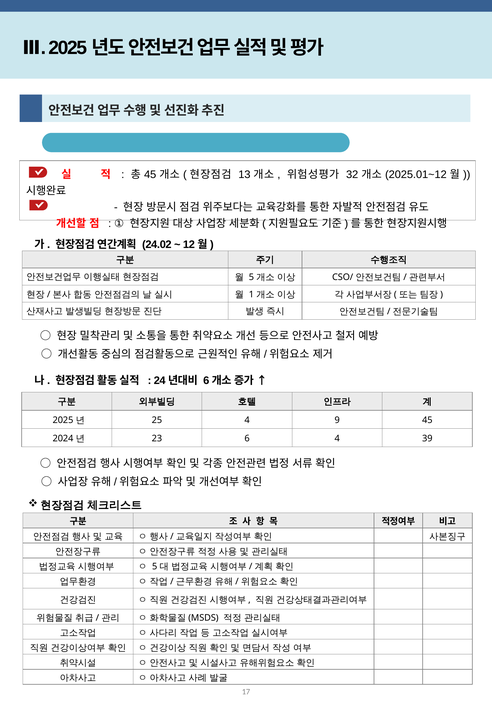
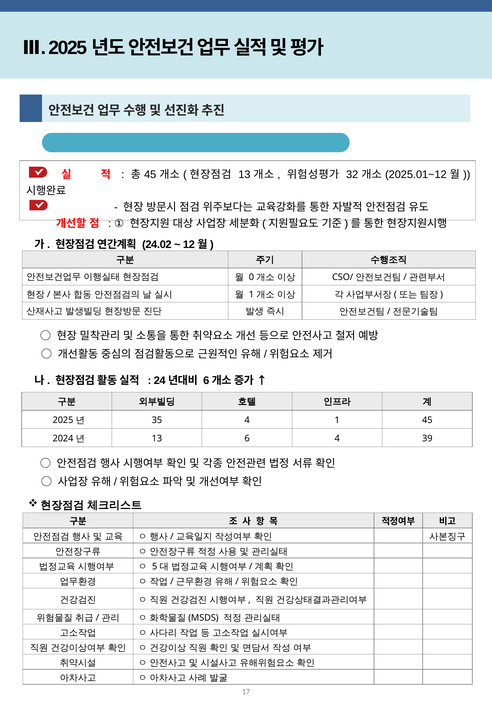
5 at (251, 277): 5 -> 0
25: 25 -> 35
4 9: 9 -> 1
23 at (157, 438): 23 -> 13
